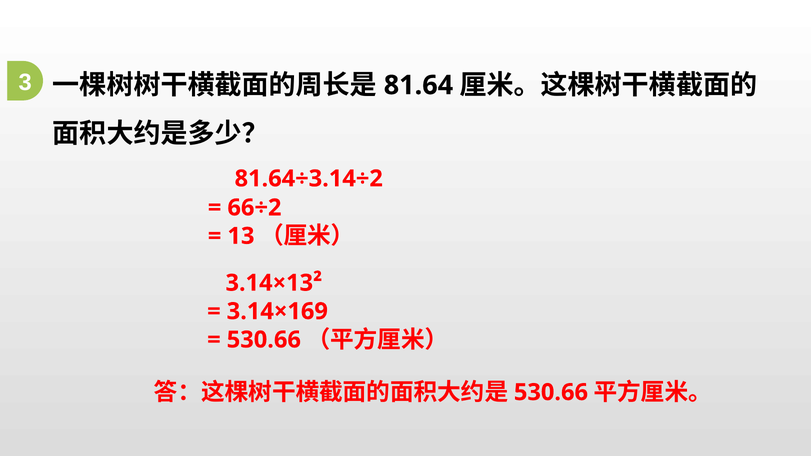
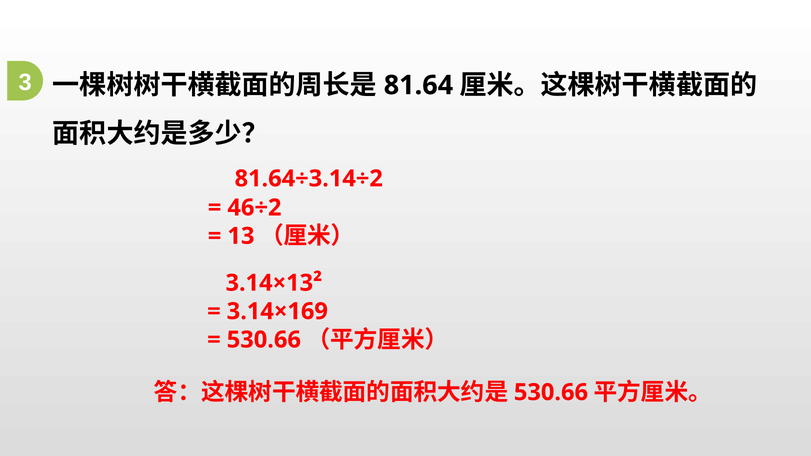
66÷2: 66÷2 -> 46÷2
